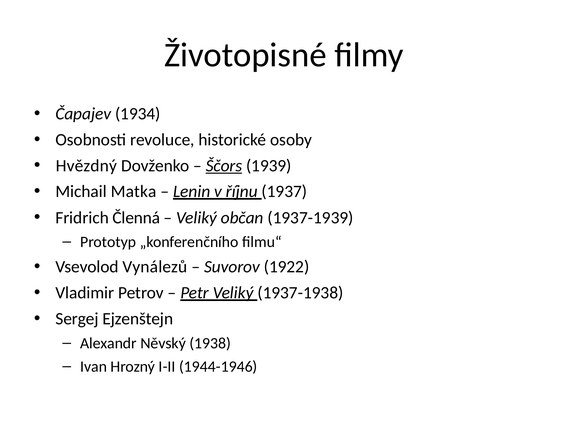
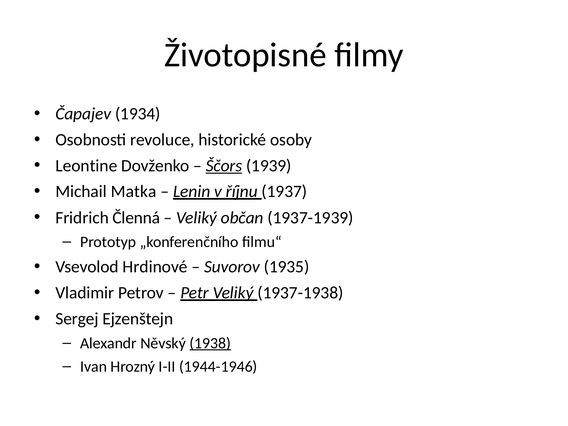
Hvězdný: Hvězdný -> Leontine
Vynálezů: Vynálezů -> Hrdinové
1922: 1922 -> 1935
1938 underline: none -> present
